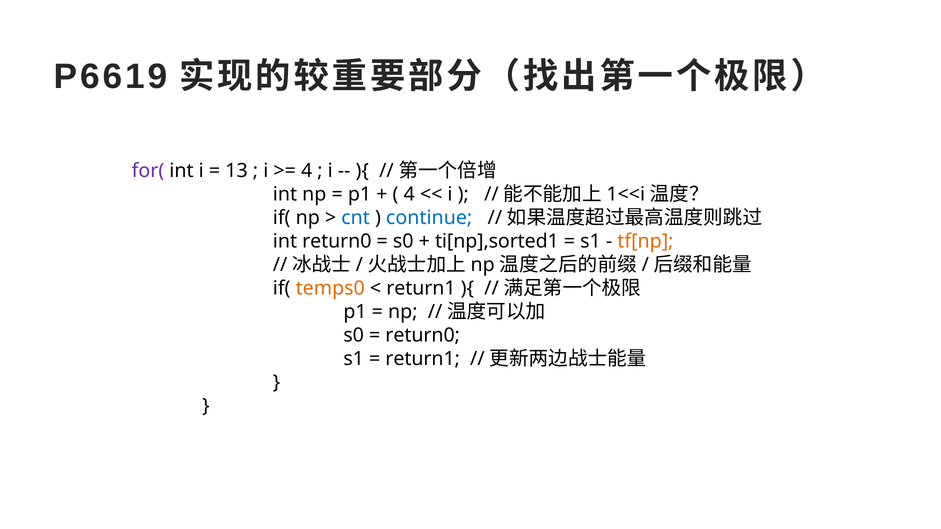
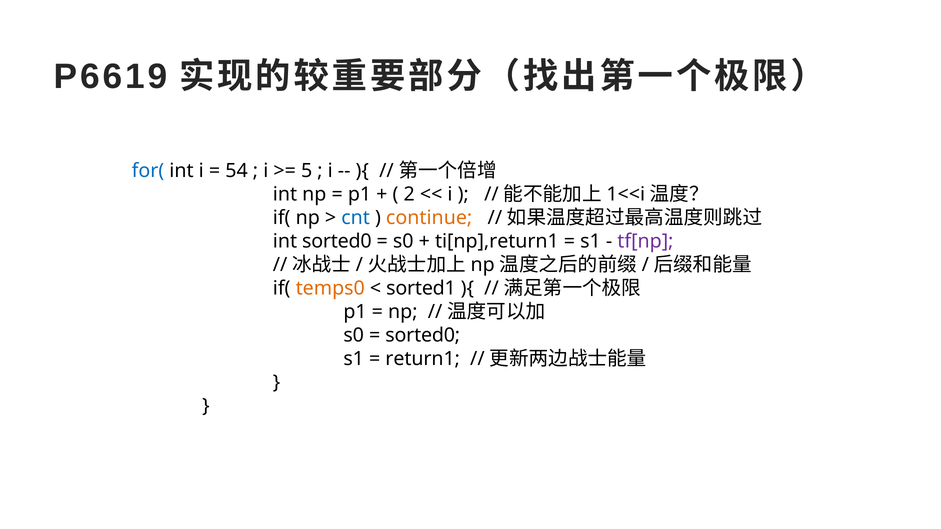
for( colour: purple -> blue
13: 13 -> 54
4 at (307, 171): 4 -> 5
4 at (409, 194): 4 -> 2
continue colour: blue -> orange
int return0: return0 -> sorted0
ti[np],sorted1: ti[np],sorted1 -> ti[np],return1
tf[np colour: orange -> purple
return1 at (421, 289): return1 -> sorted1
return0 at (423, 336): return0 -> sorted0
